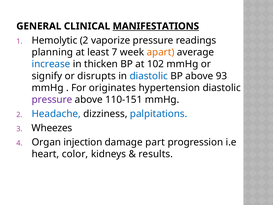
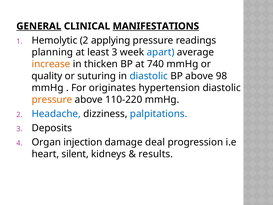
GENERAL underline: none -> present
vaporize: vaporize -> applying
least 7: 7 -> 3
apart colour: orange -> blue
increase colour: blue -> orange
102: 102 -> 740
signify: signify -> quality
disrupts: disrupts -> suturing
93: 93 -> 98
pressure at (52, 100) colour: purple -> orange
110-151: 110-151 -> 110-220
Wheezes: Wheezes -> Deposits
part: part -> deal
color: color -> silent
